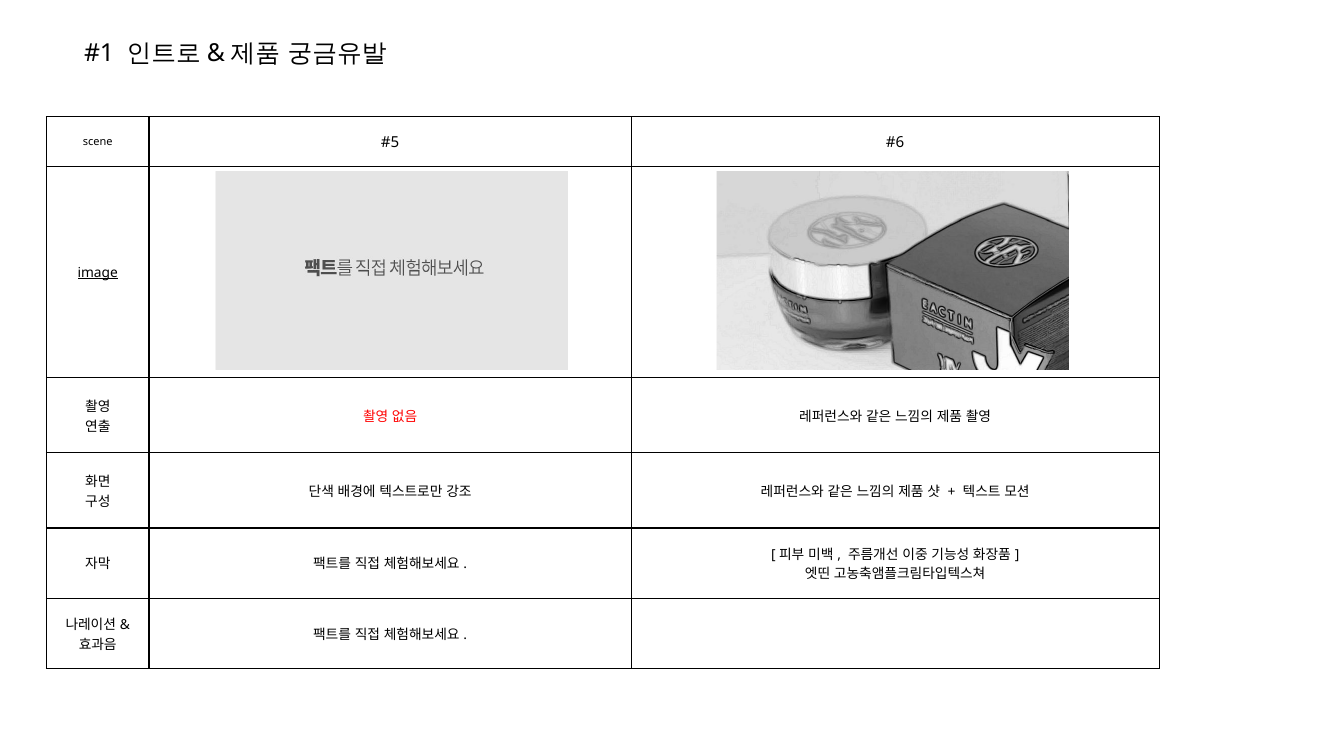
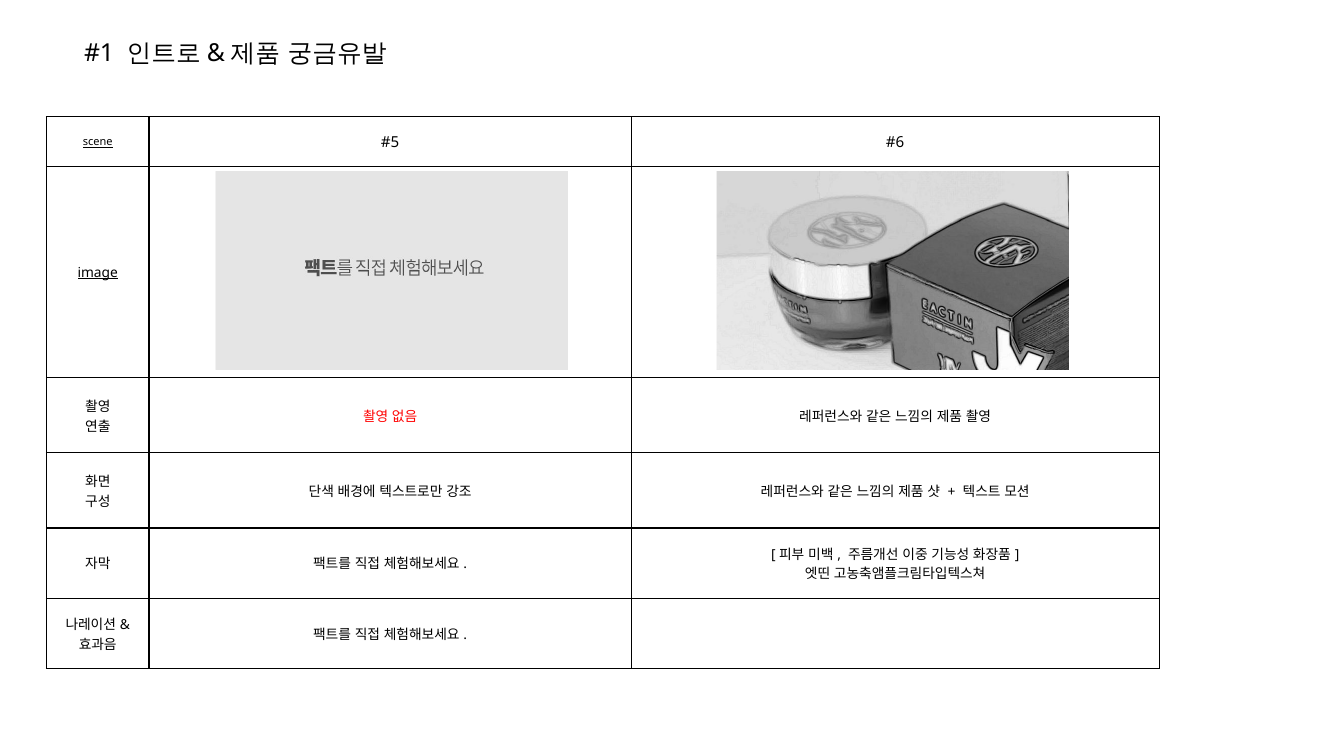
scene underline: none -> present
